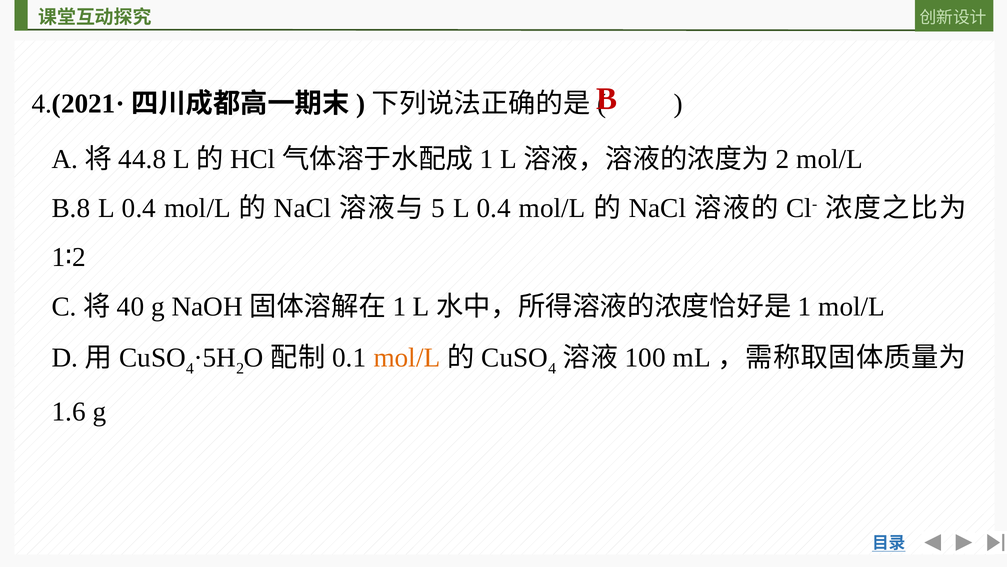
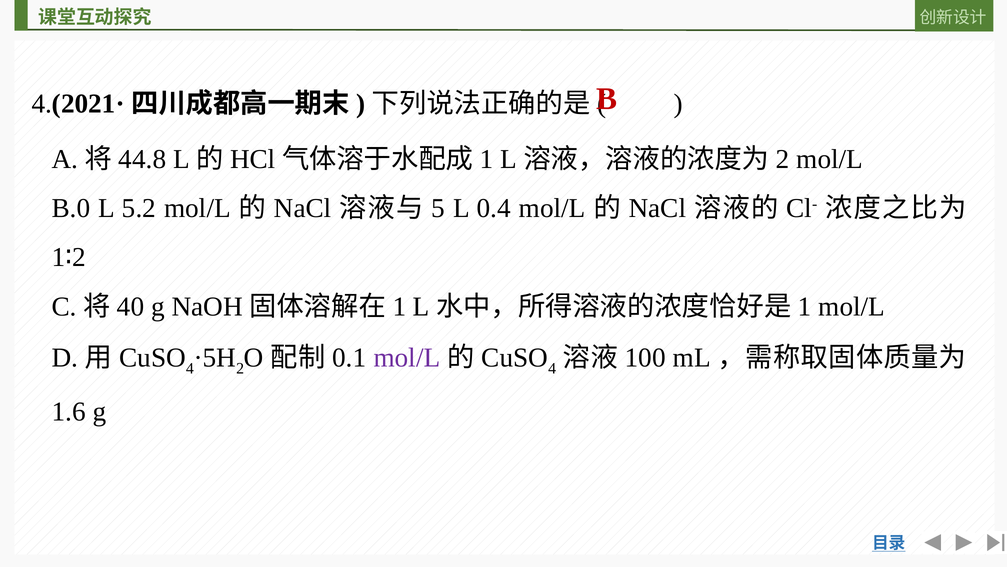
B.8: B.8 -> B.0
0.4 at (139, 208): 0.4 -> 5.2
mol/L at (407, 358) colour: orange -> purple
